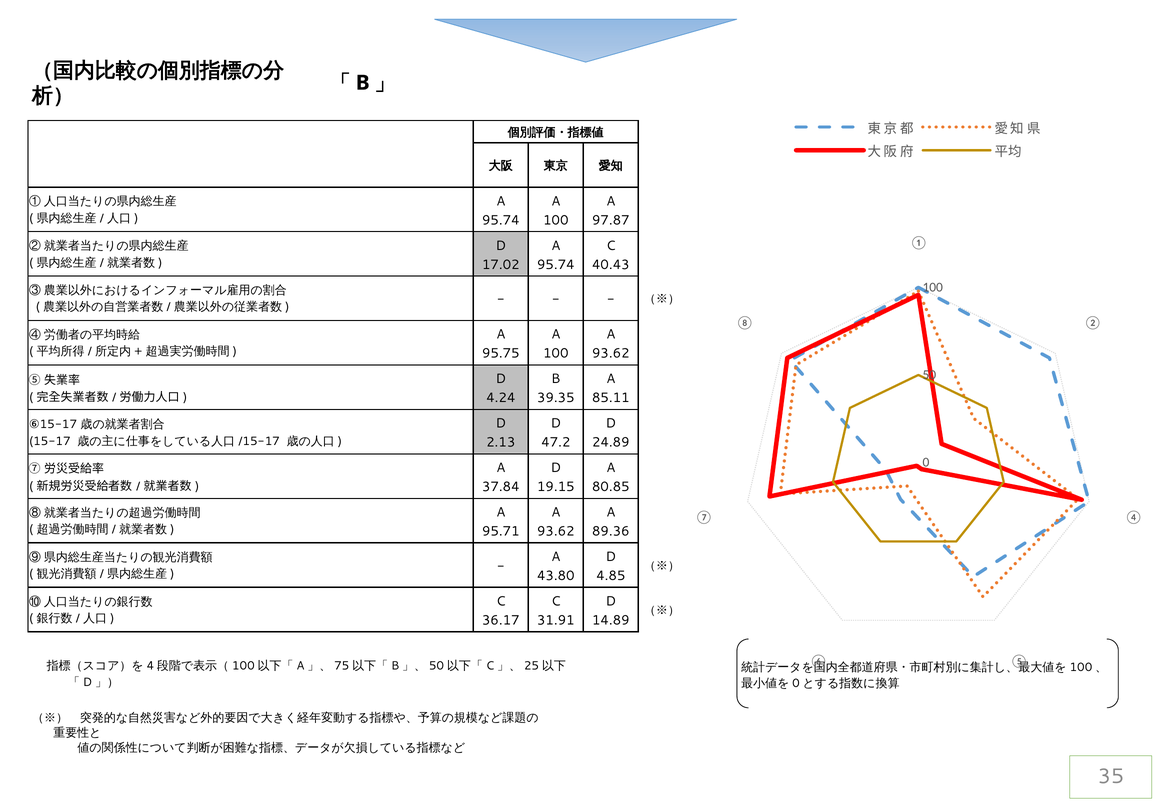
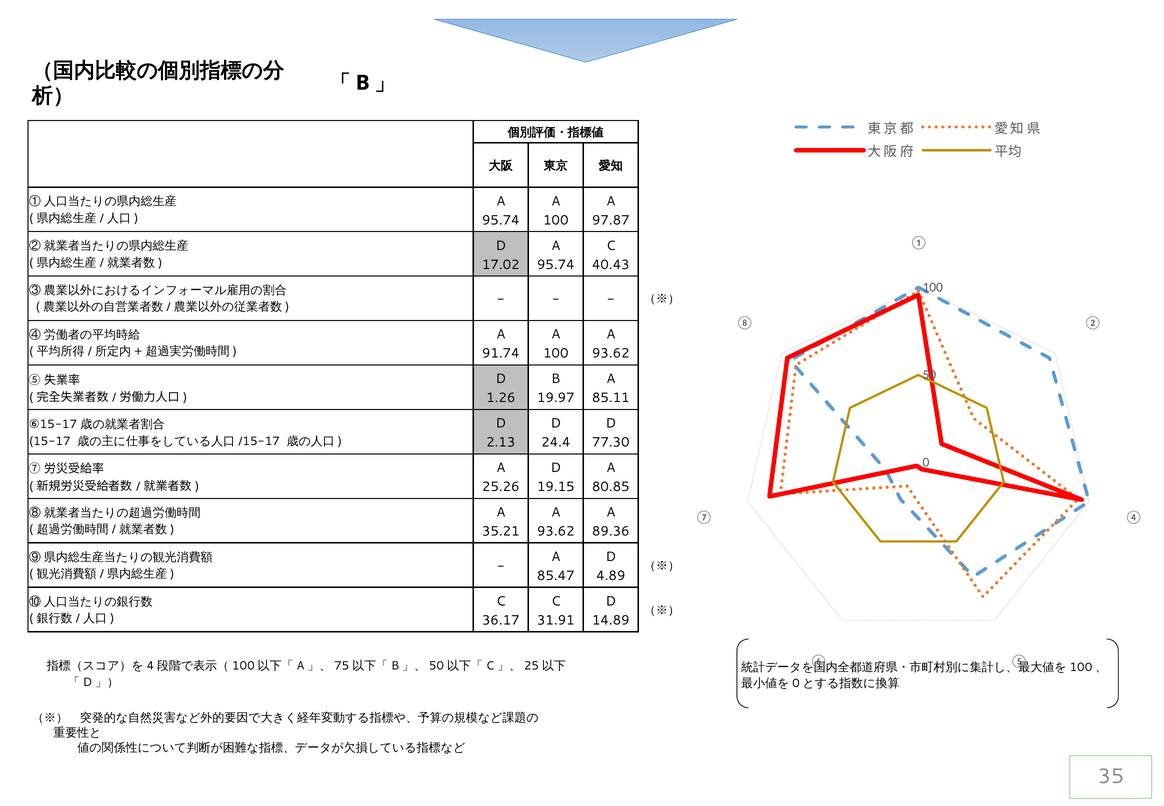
95.75: 95.75 -> 91.74
4.24: 4.24 -> 1.26
39.35: 39.35 -> 19.97
47.2: 47.2 -> 24.4
24.89: 24.89 -> 77.30
37.84: 37.84 -> 25.26
95.71: 95.71 -> 35.21
43.80: 43.80 -> 85.47
4.85: 4.85 -> 4.89
